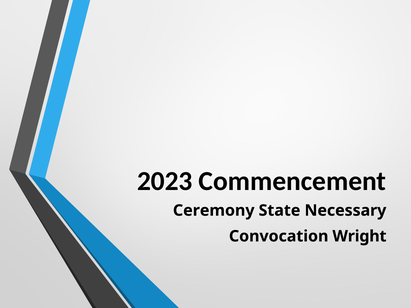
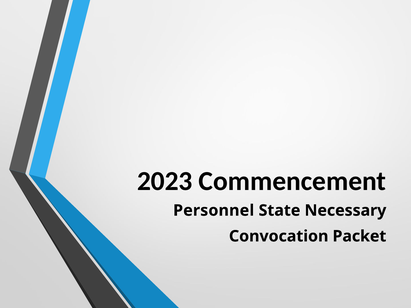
Ceremony: Ceremony -> Personnel
Wright: Wright -> Packet
